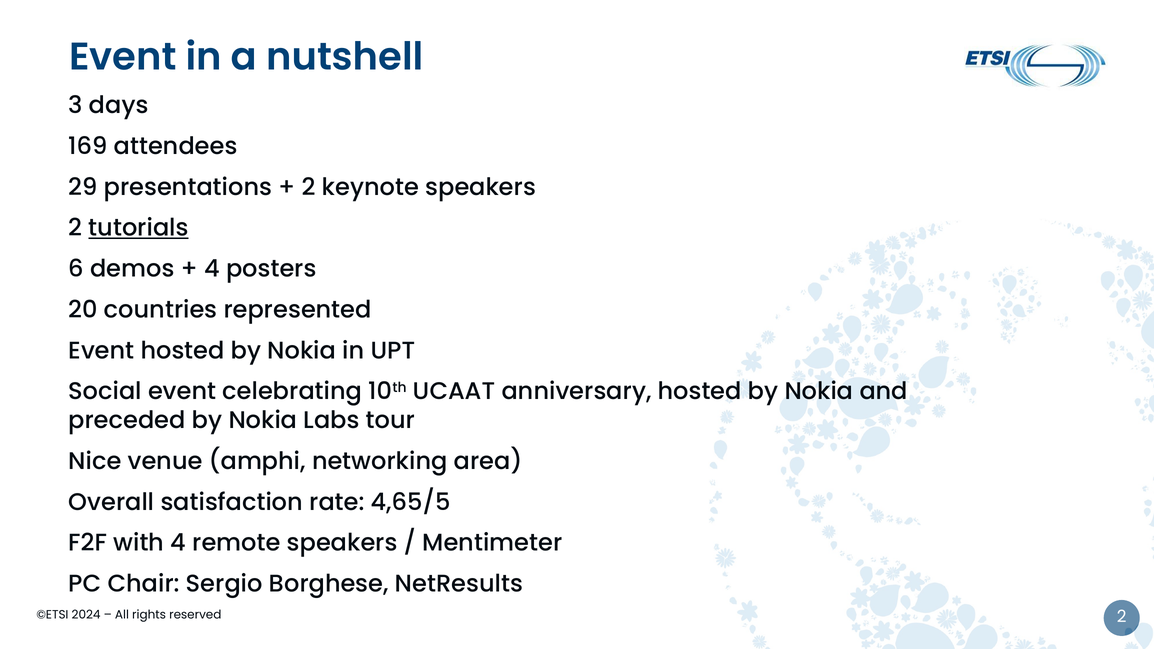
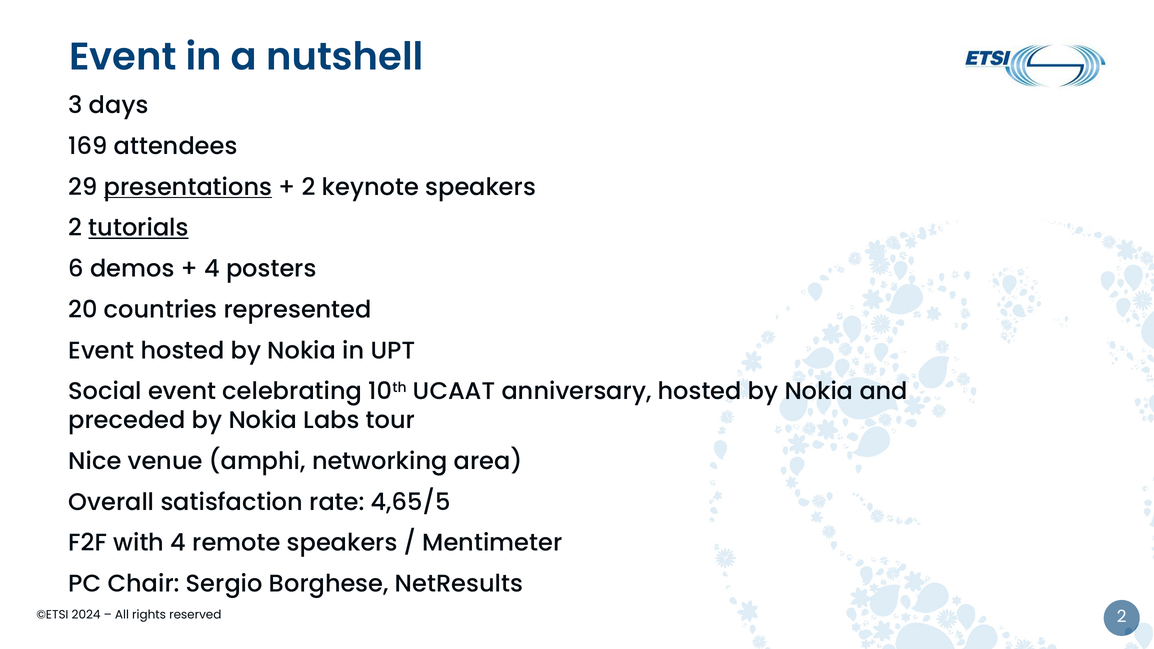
presentations underline: none -> present
